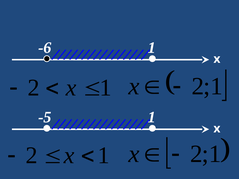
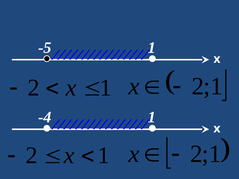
-6: -6 -> -5
-5: -5 -> -4
